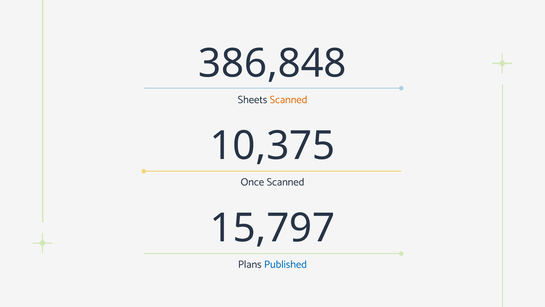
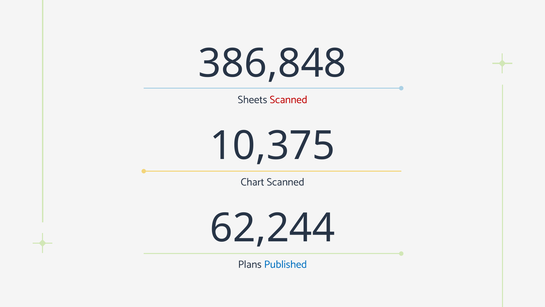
Scanned at (288, 99) colour: orange -> red
Once: Once -> Chart
15,797: 15,797 -> 62,244
